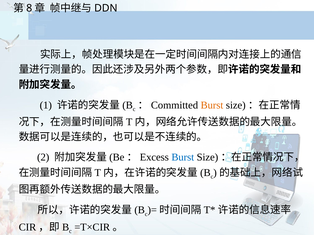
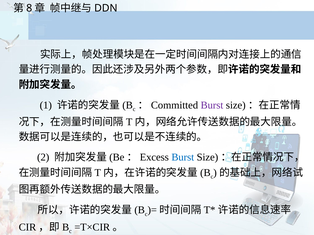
Burst at (212, 105) colour: orange -> purple
